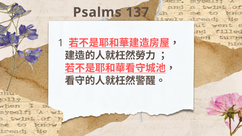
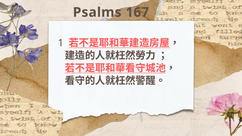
137: 137 -> 167
